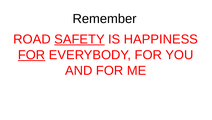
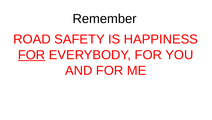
SAFETY underline: present -> none
